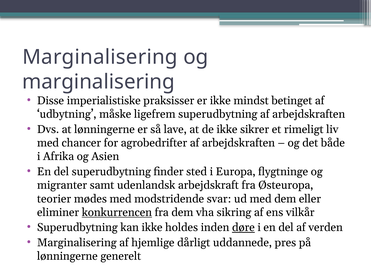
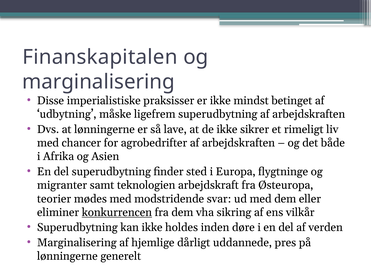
Marginalisering at (100, 57): Marginalisering -> Finanskapitalen
udenlandsk: udenlandsk -> teknologien
døre underline: present -> none
